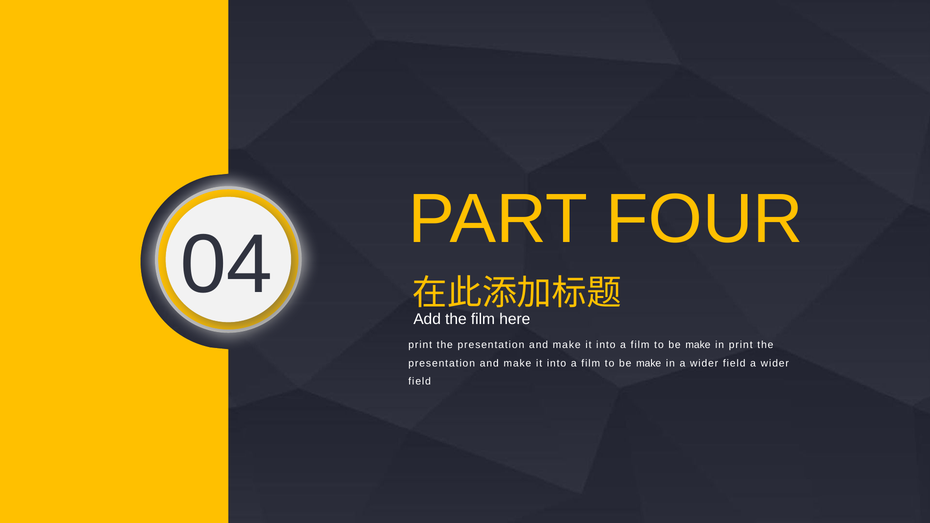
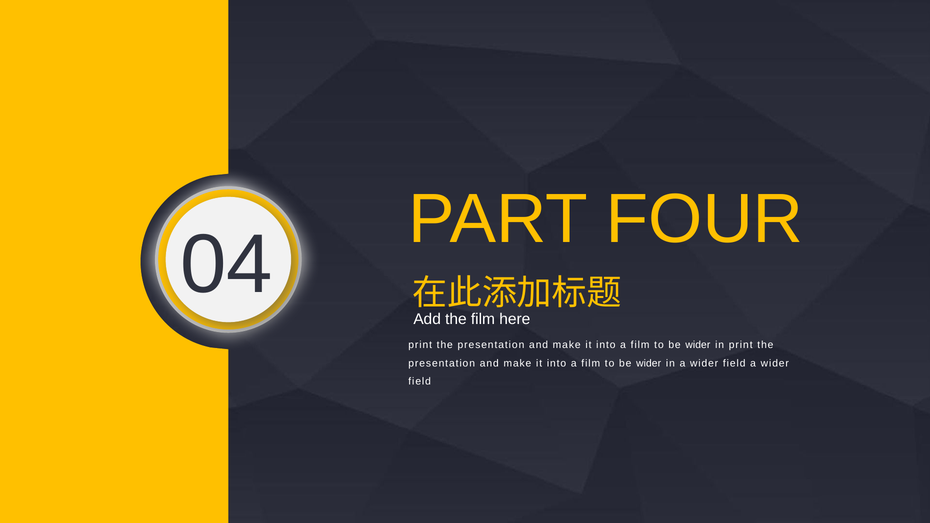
make at (698, 345): make -> wider
make at (649, 363): make -> wider
